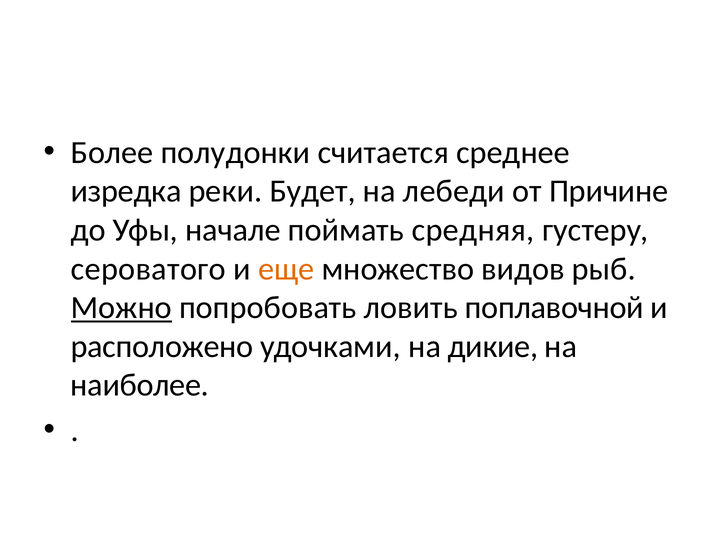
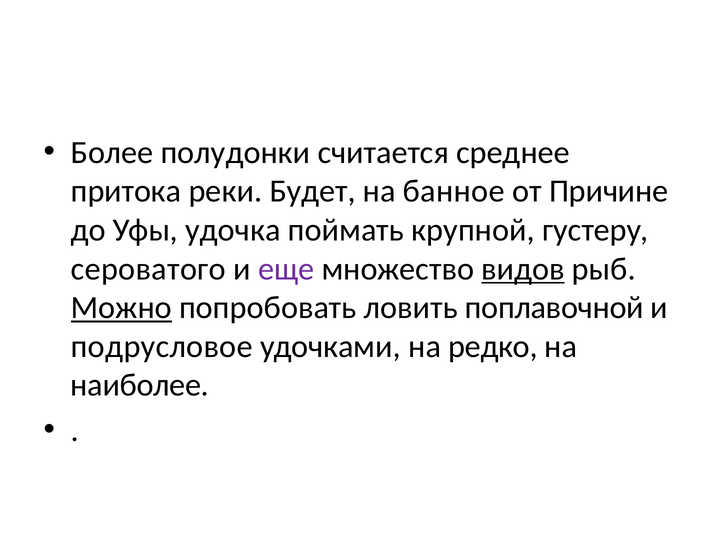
изредка: изредка -> притока
лебеди: лебеди -> банное
начале: начале -> удочка
средняя: средняя -> крупной
еще colour: orange -> purple
видов underline: none -> present
расположено: расположено -> подрусловое
дикие: дикие -> редко
